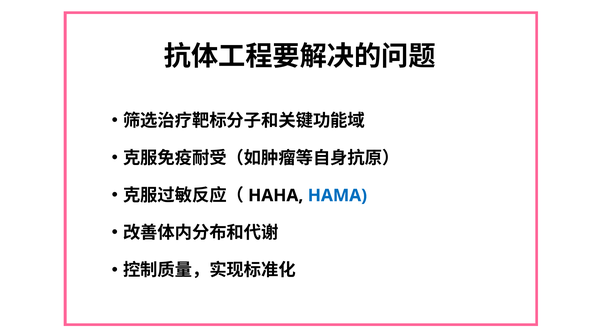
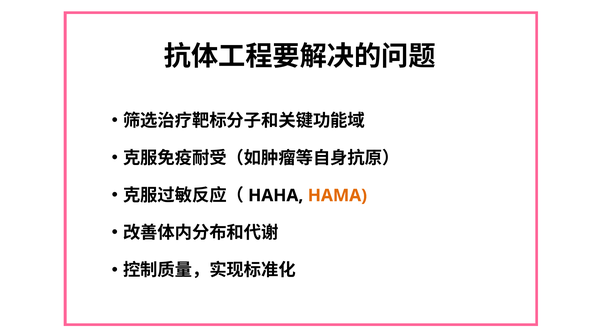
HAMA colour: blue -> orange
